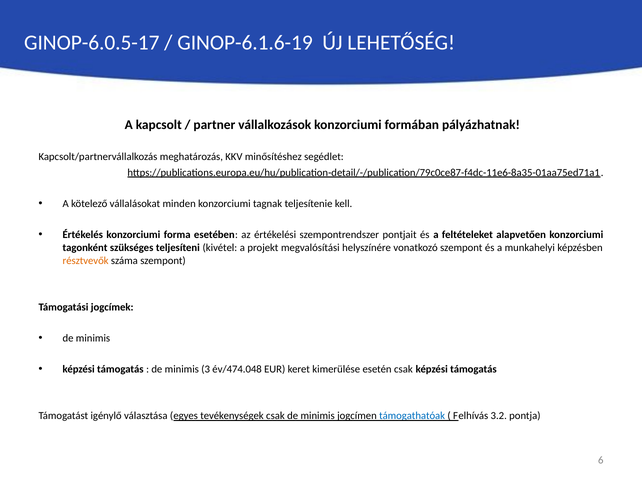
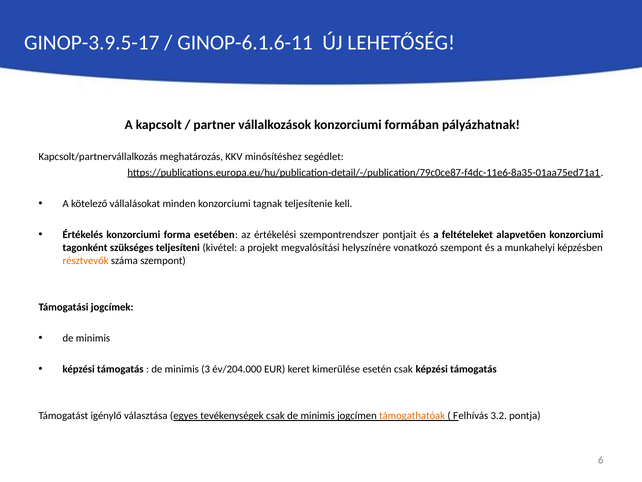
GINOP-6.0.5-17: GINOP-6.0.5-17 -> GINOP-3.9.5-17
GINOP-6.1.6-19: GINOP-6.1.6-19 -> GINOP-6.1.6-11
év/474.048: év/474.048 -> év/204.000
támogathatóak colour: blue -> orange
